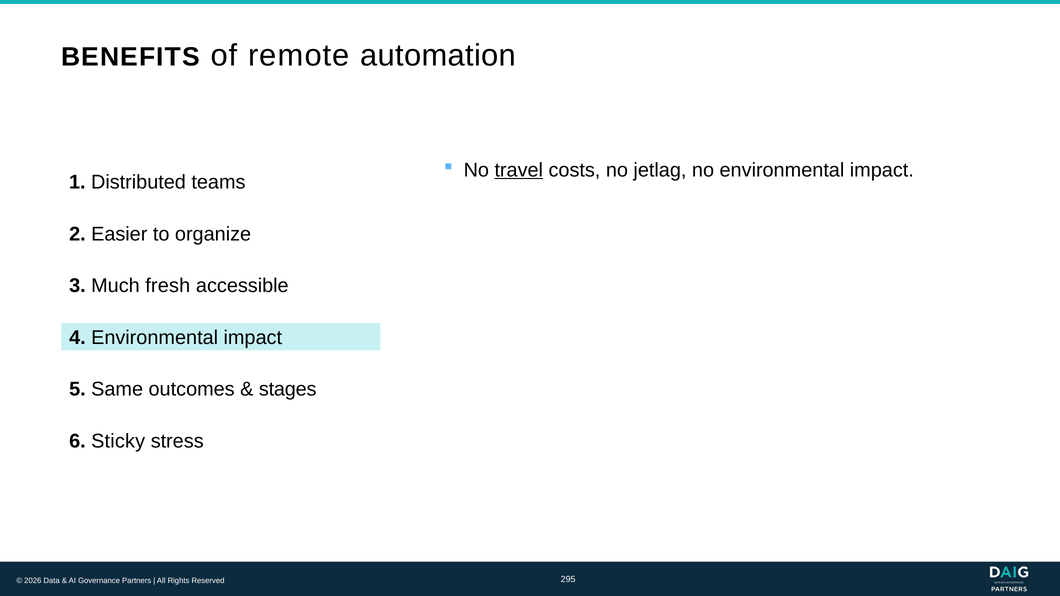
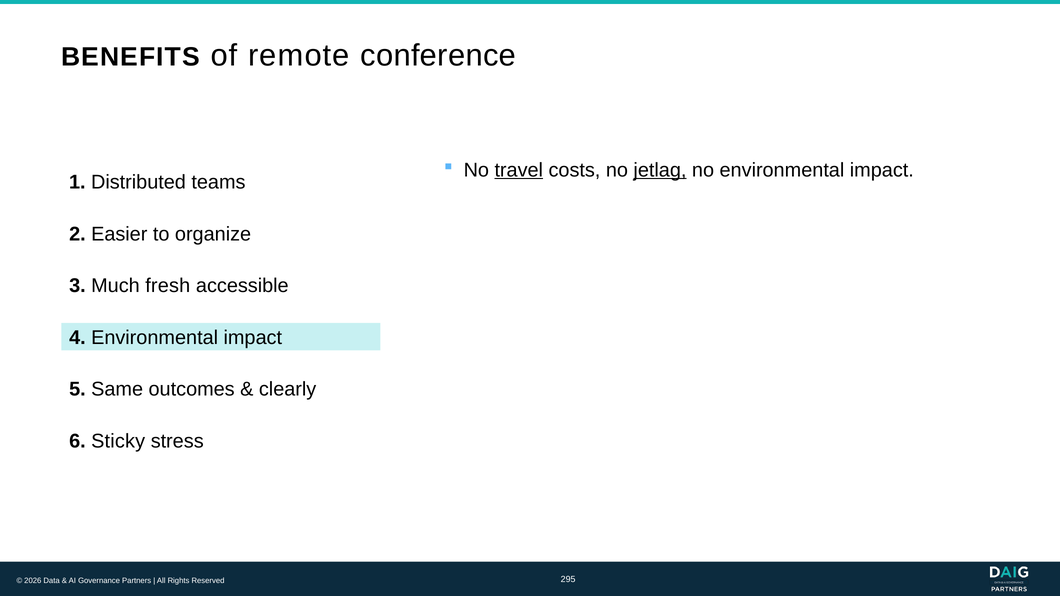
automation: automation -> conference
jetlag underline: none -> present
stages: stages -> clearly
